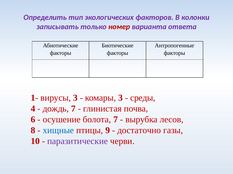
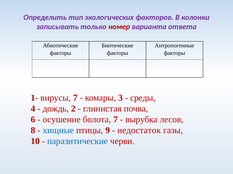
вирусы 3: 3 -> 7
дождь 7: 7 -> 2
достаточно: достаточно -> недостаток
паразитические colour: purple -> blue
